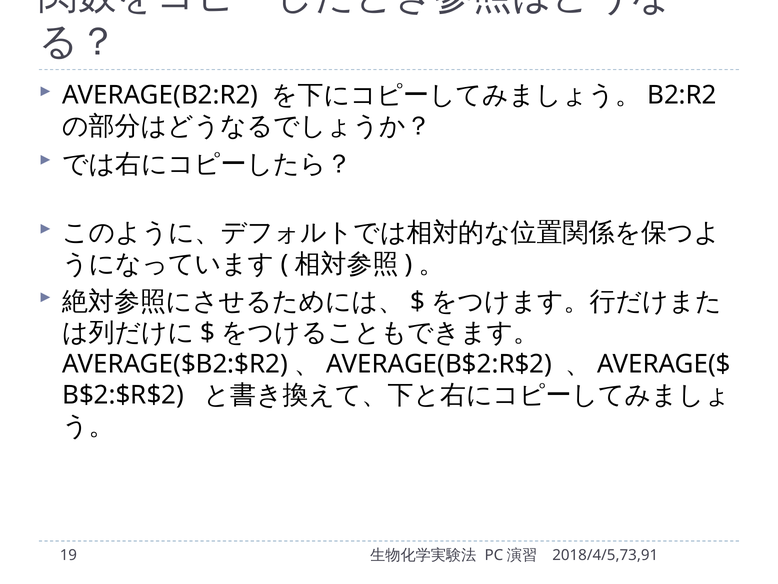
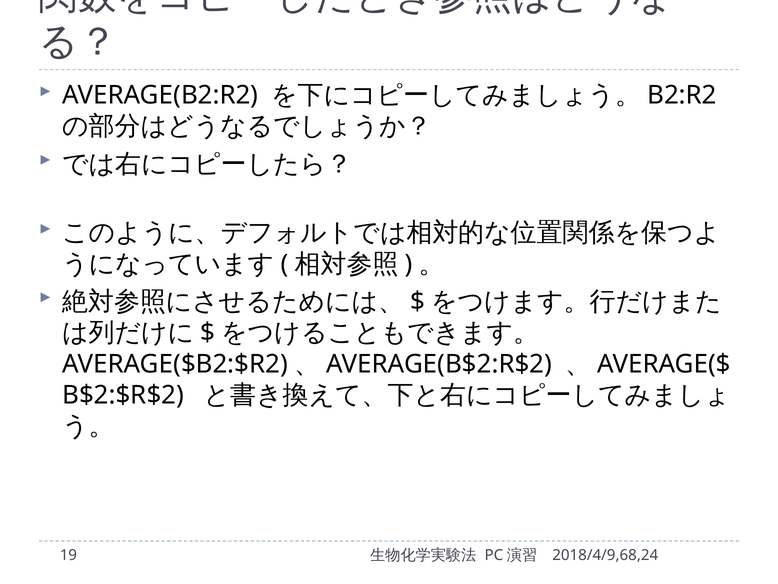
2018/4/5,73,91: 2018/4/5,73,91 -> 2018/4/9,68,24
